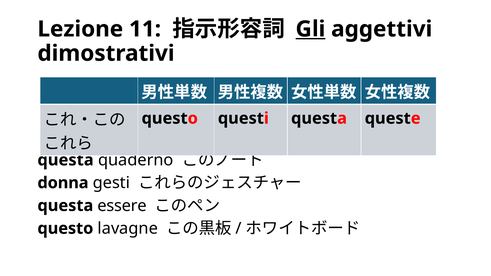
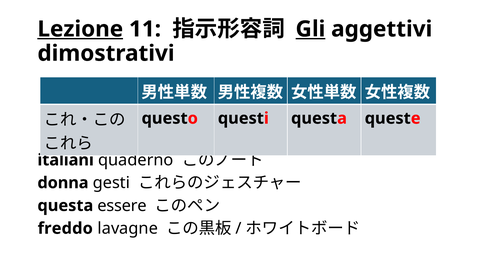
Lezione underline: none -> present
questa at (66, 160): questa -> italiani
questo at (65, 229): questo -> freddo
